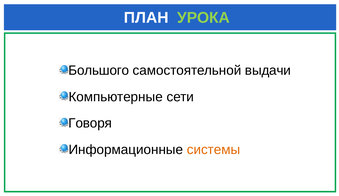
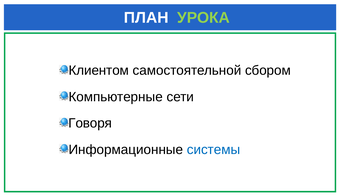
Большого: Большого -> Клиентом
выдачи: выдачи -> сбором
системы colour: orange -> blue
